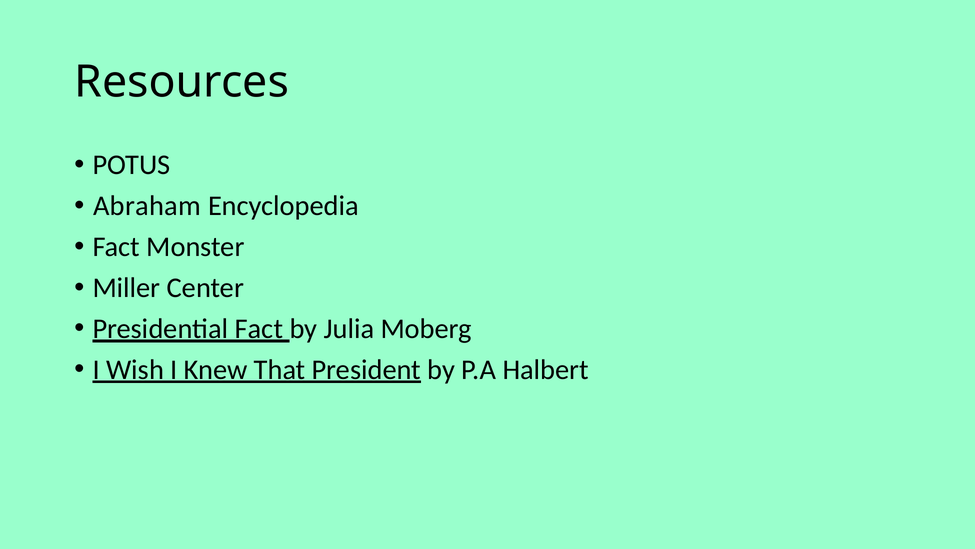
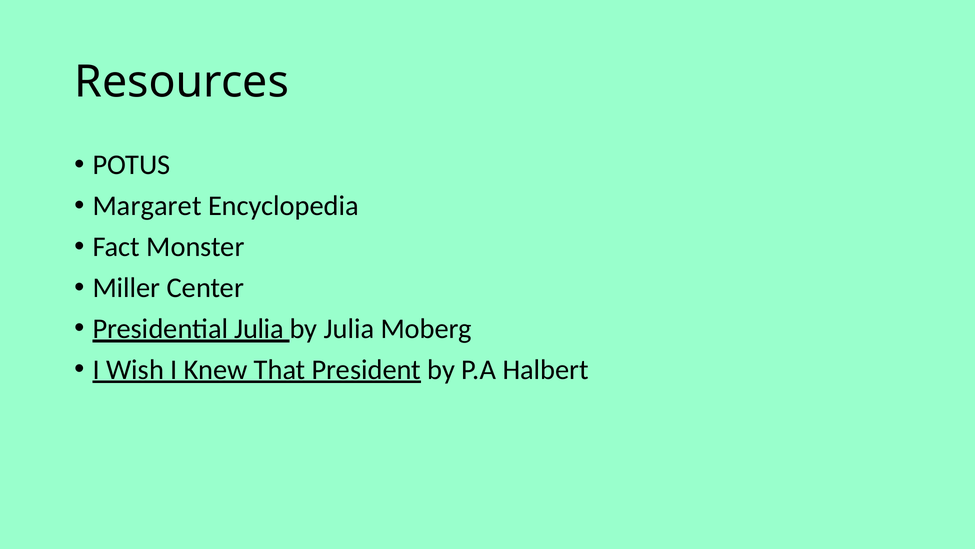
Abraham: Abraham -> Margaret
Presidential Fact: Fact -> Julia
